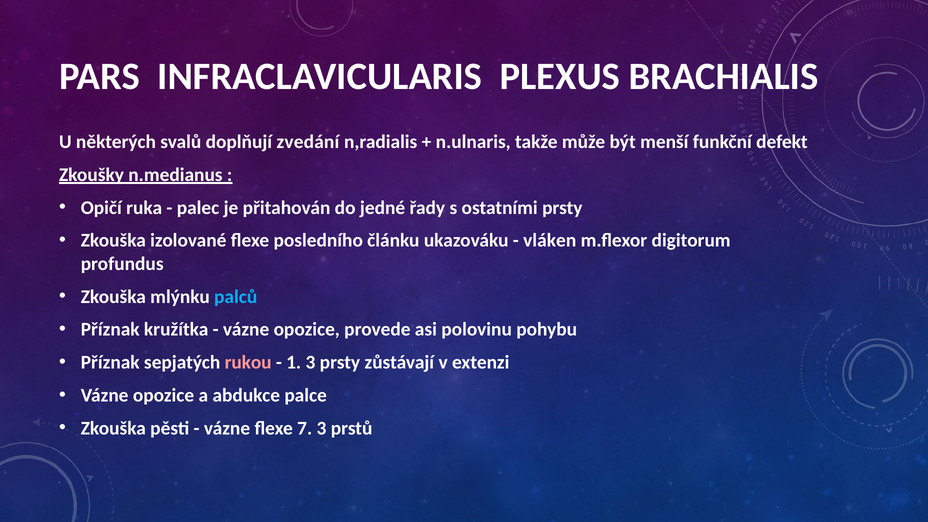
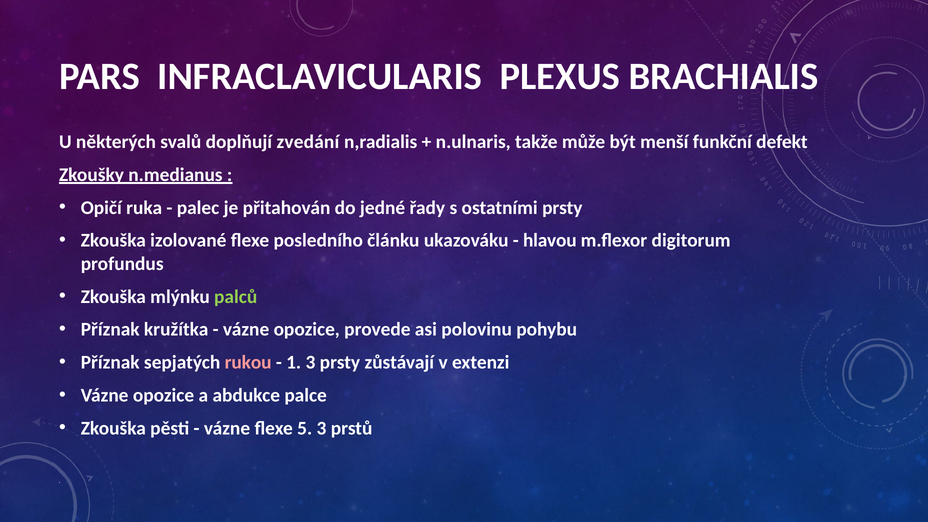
vláken: vláken -> hlavou
palců colour: light blue -> light green
7: 7 -> 5
